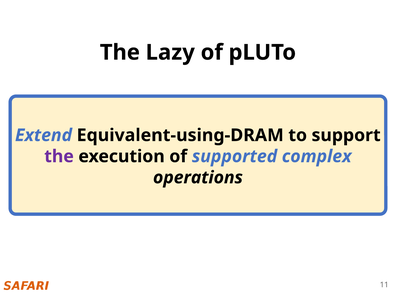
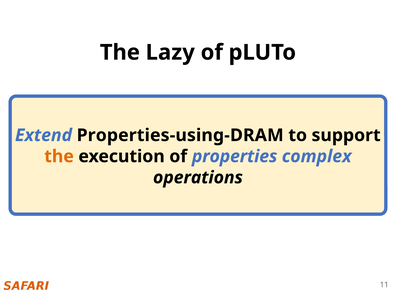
Equivalent-using-DRAM: Equivalent-using-DRAM -> Properties-using-DRAM
the at (59, 156) colour: purple -> orange
supported: supported -> properties
